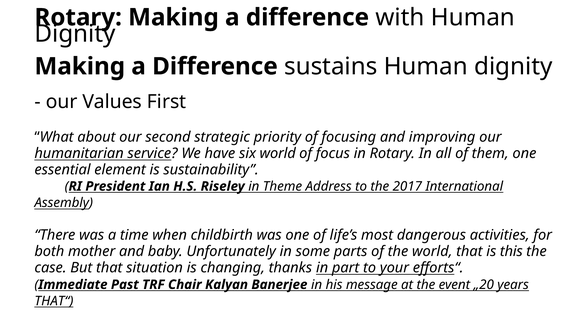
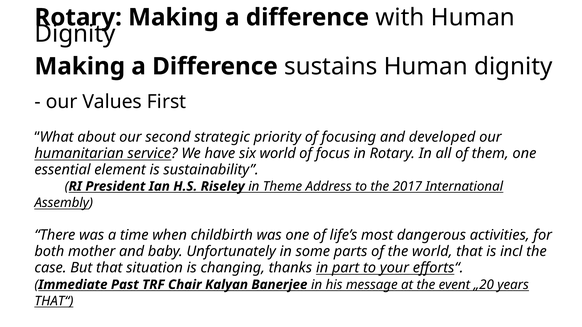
improving: improving -> developed
this: this -> incl
